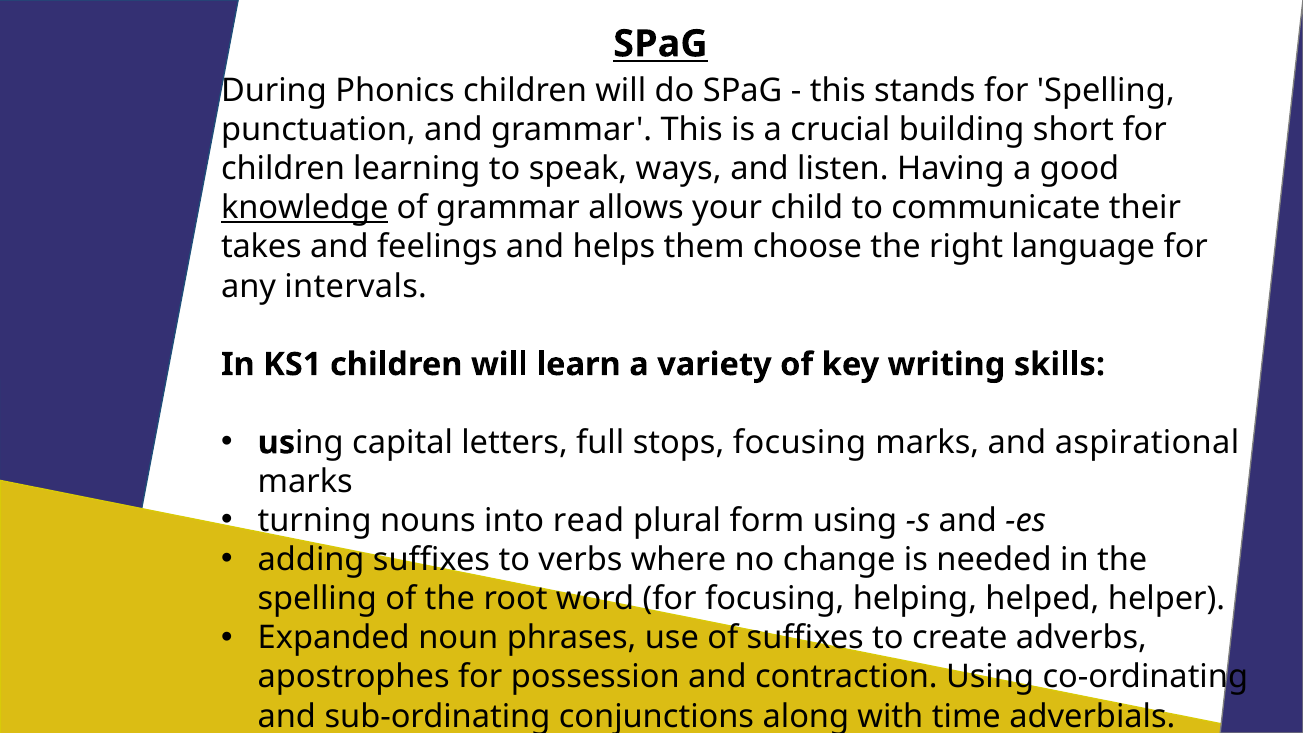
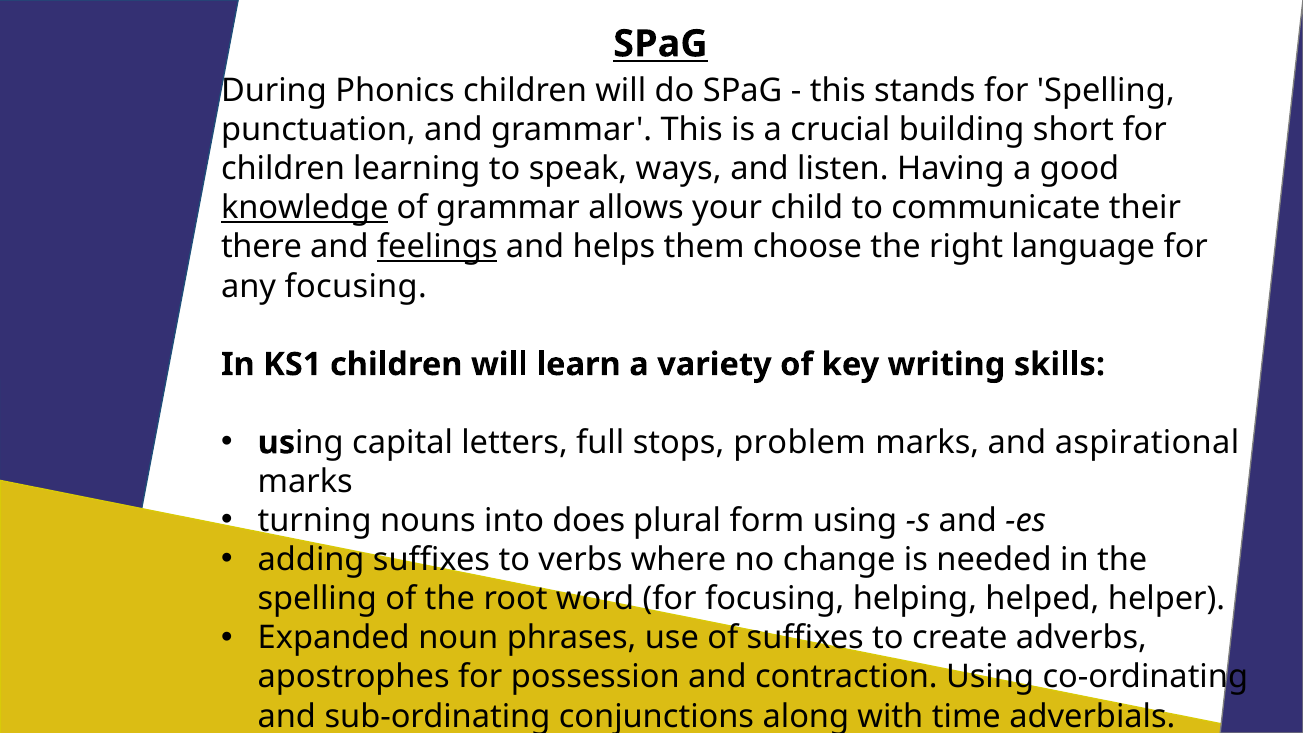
takes: takes -> there
feelings underline: none -> present
any intervals: intervals -> focusing
stops focusing: focusing -> problem
read: read -> does
